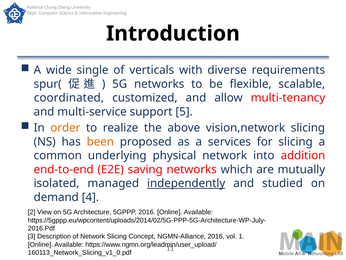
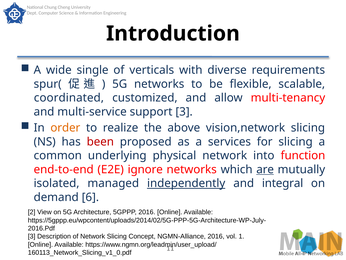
support 5: 5 -> 3
been colour: orange -> red
addition: addition -> function
saving: saving -> ignore
are underline: none -> present
studied: studied -> integral
4: 4 -> 6
